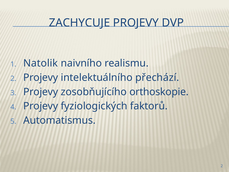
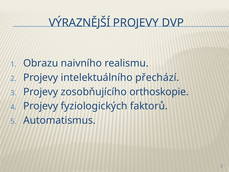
ZACHYCUJE: ZACHYCUJE -> VÝRAZNĚJŠÍ
Natolik: Natolik -> Obrazu
